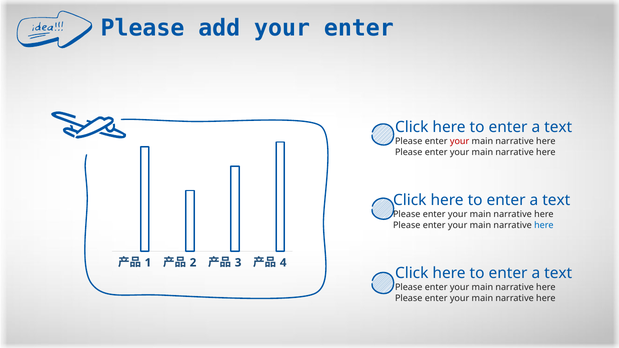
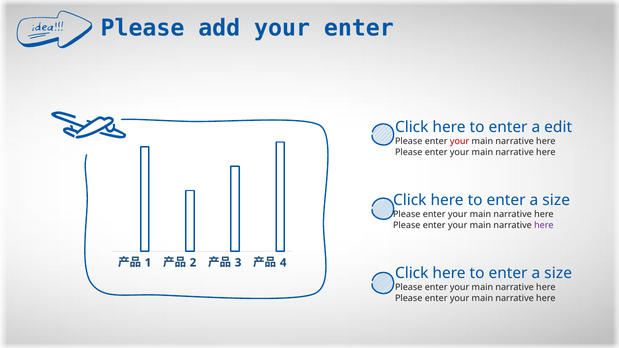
text at (558, 127): text -> edit
text at (556, 200): text -> size
here at (544, 225) colour: blue -> purple
text at (558, 273): text -> size
